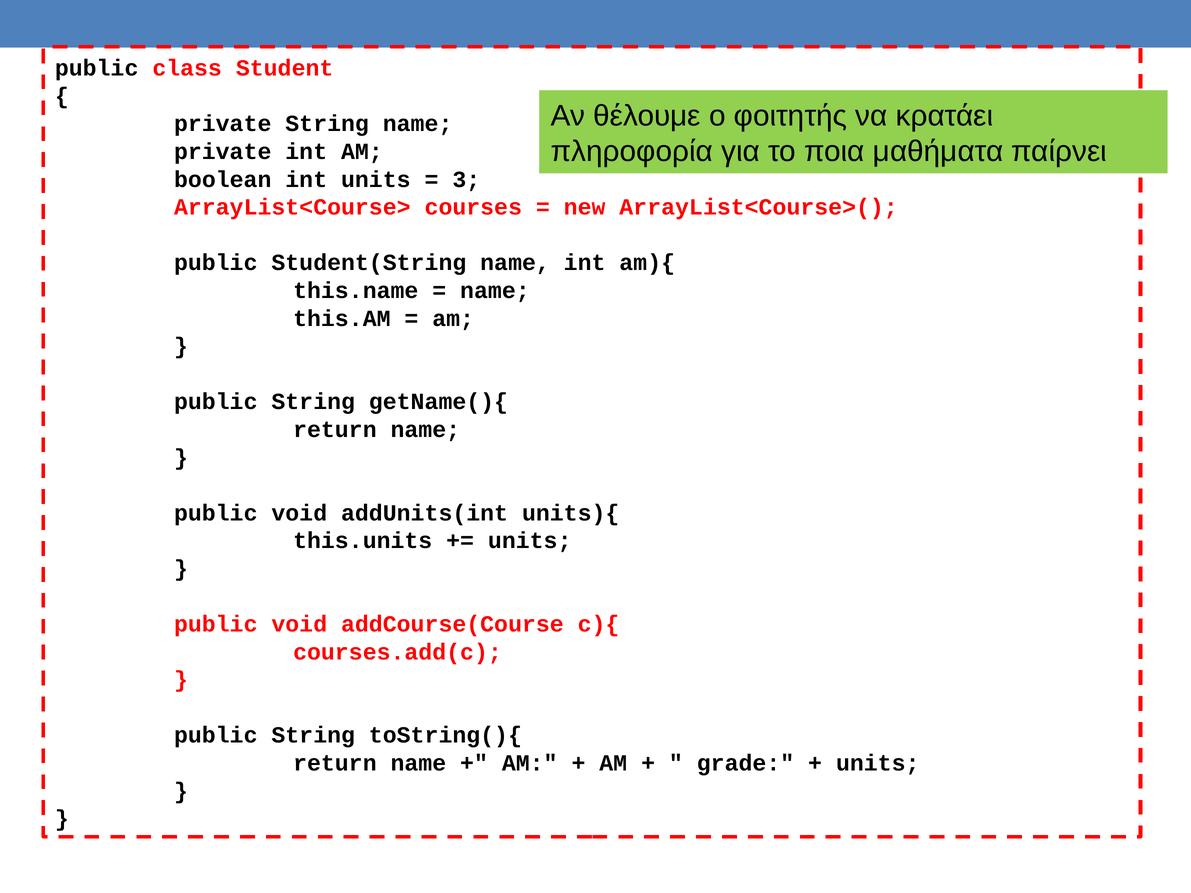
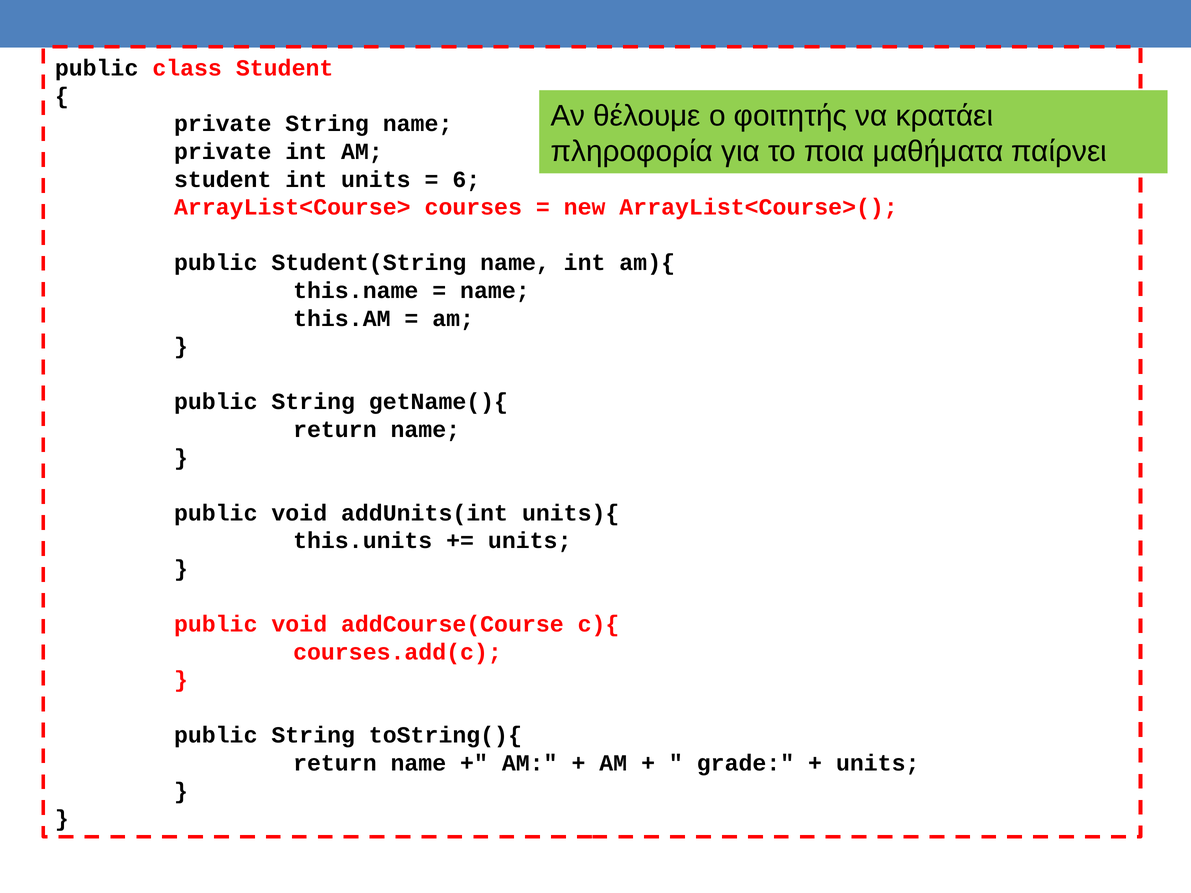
boolean at (223, 179): boolean -> student
3: 3 -> 6
